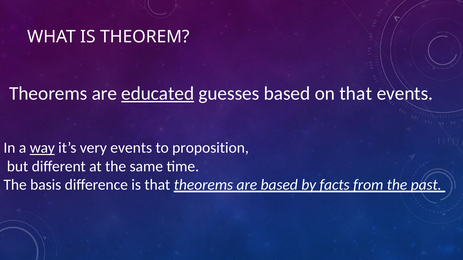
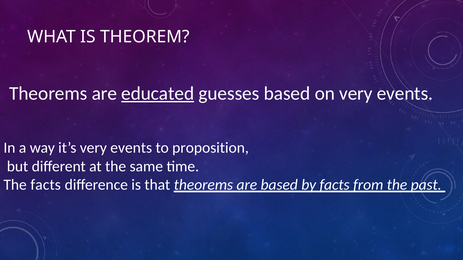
on that: that -> very
way underline: present -> none
The basis: basis -> facts
